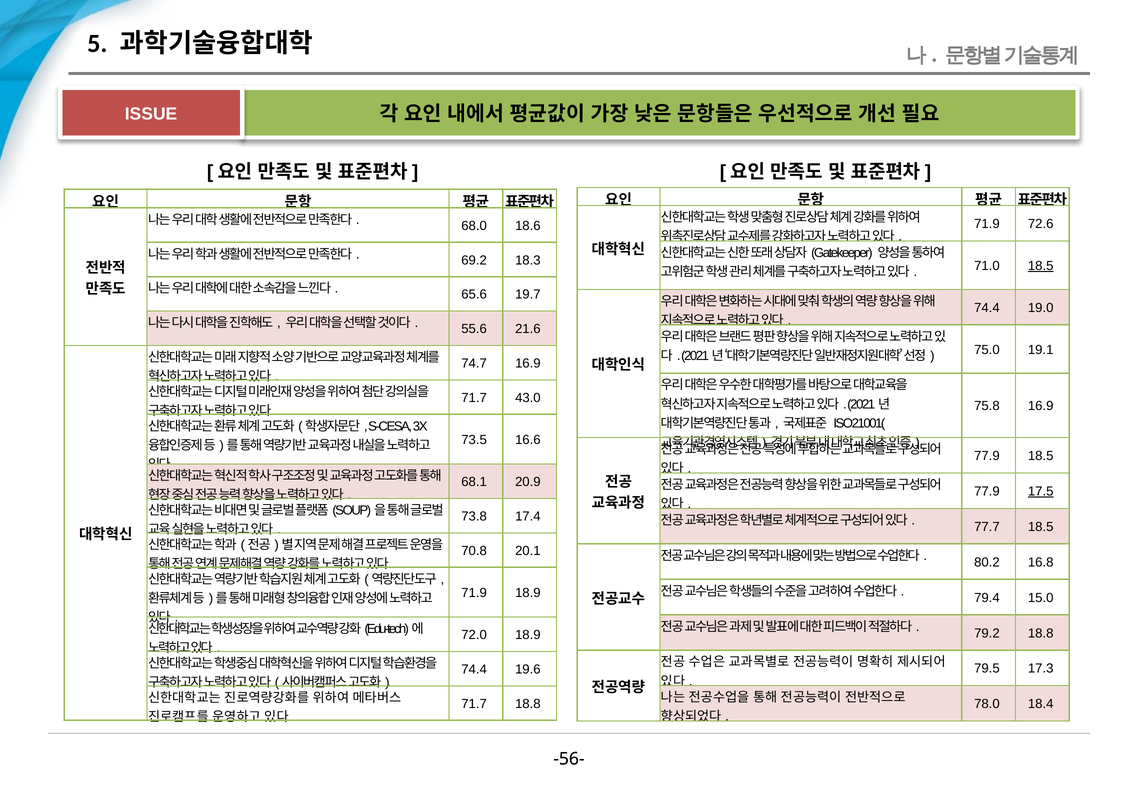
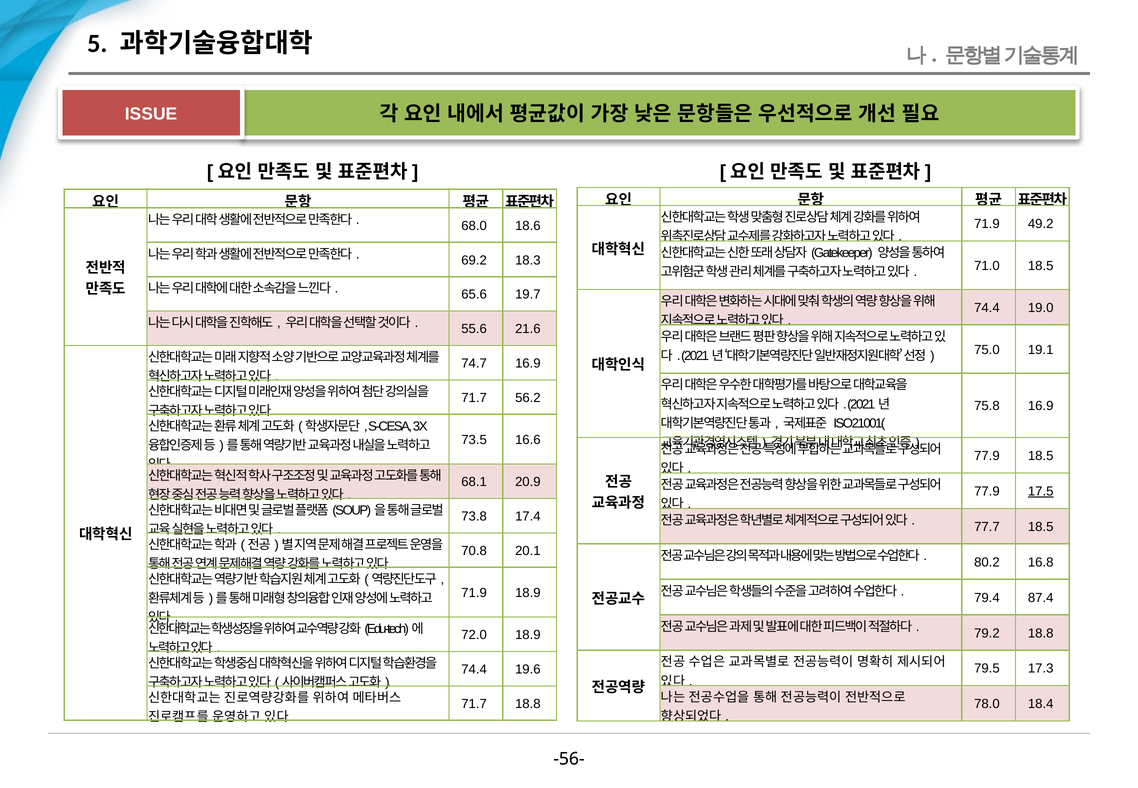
72.6: 72.6 -> 49.2
18.5 at (1041, 266) underline: present -> none
43.0: 43.0 -> 56.2
15.0: 15.0 -> 87.4
